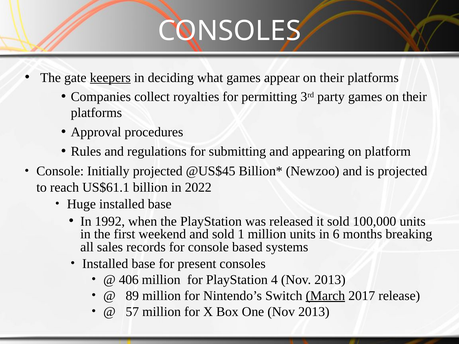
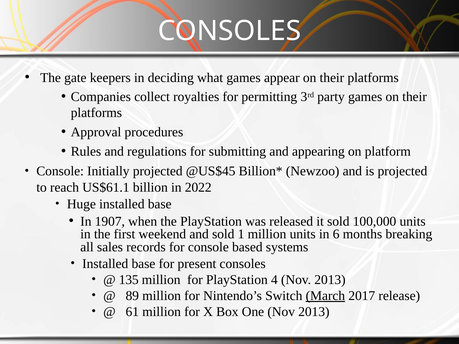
keepers underline: present -> none
1992: 1992 -> 1907
406: 406 -> 135
57: 57 -> 61
